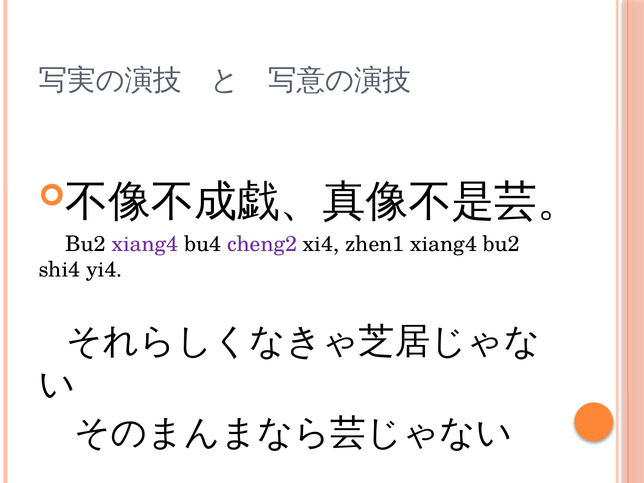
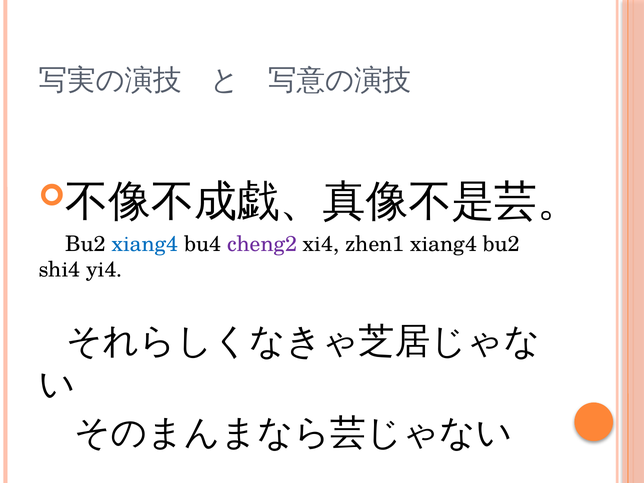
xiang4 at (145, 244) colour: purple -> blue
